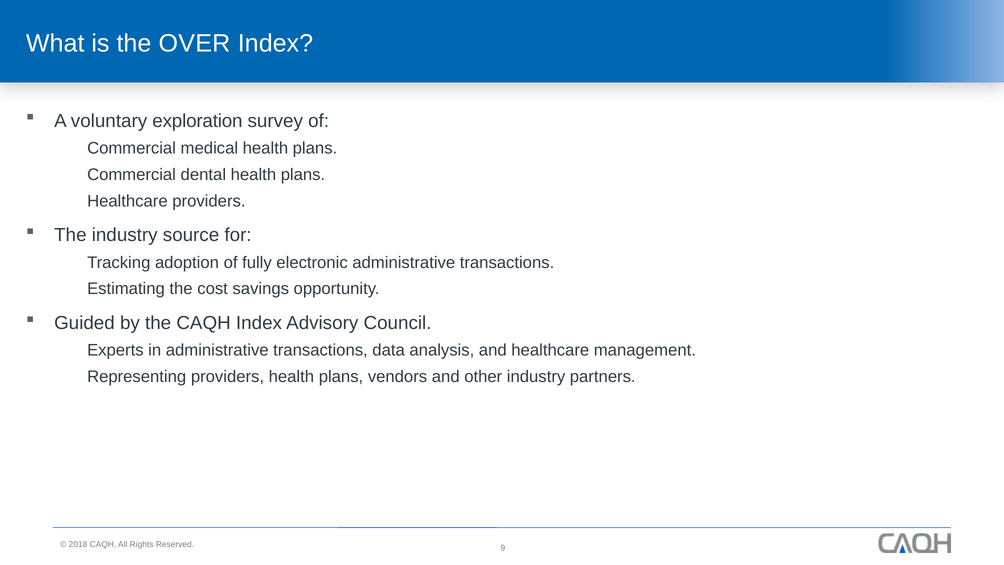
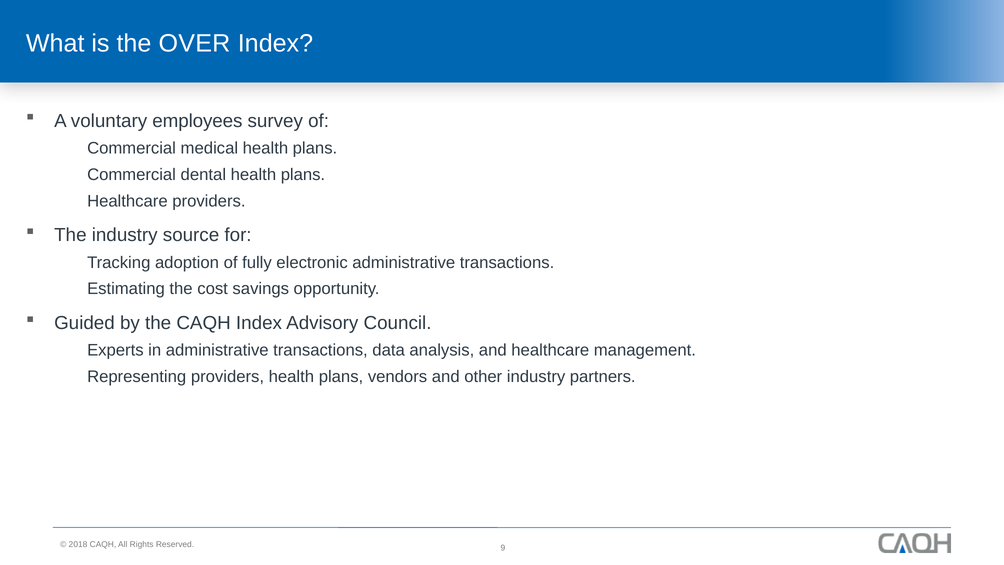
exploration: exploration -> employees
